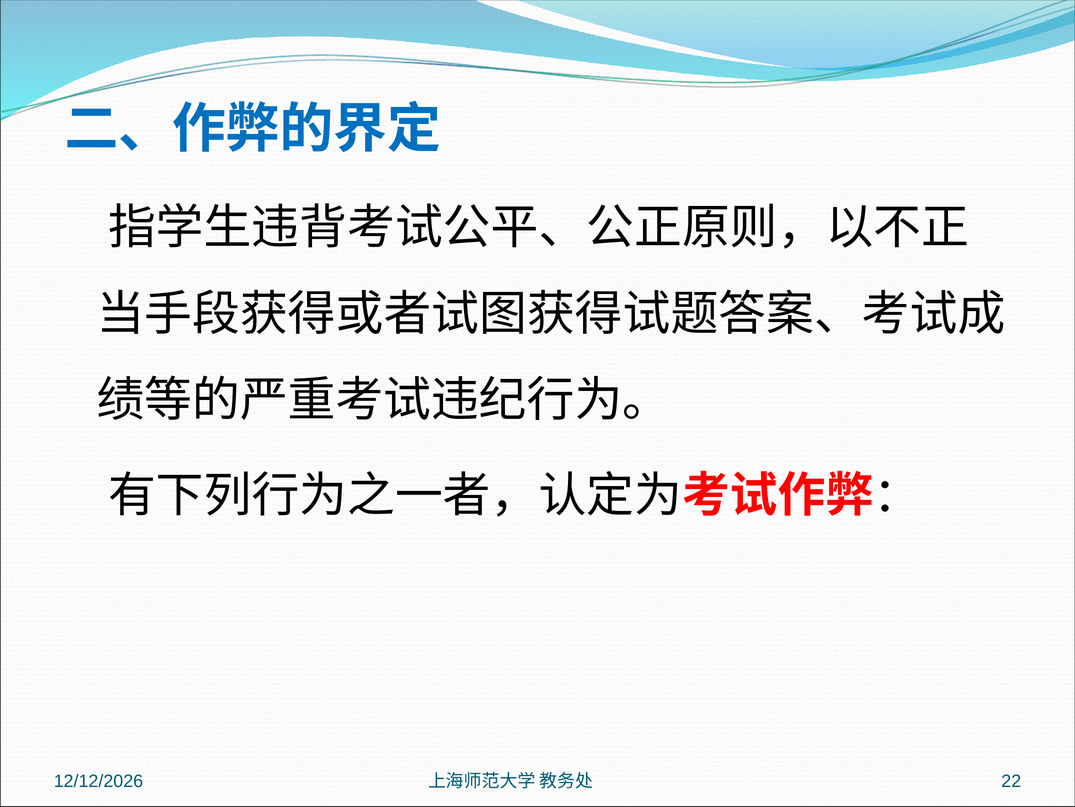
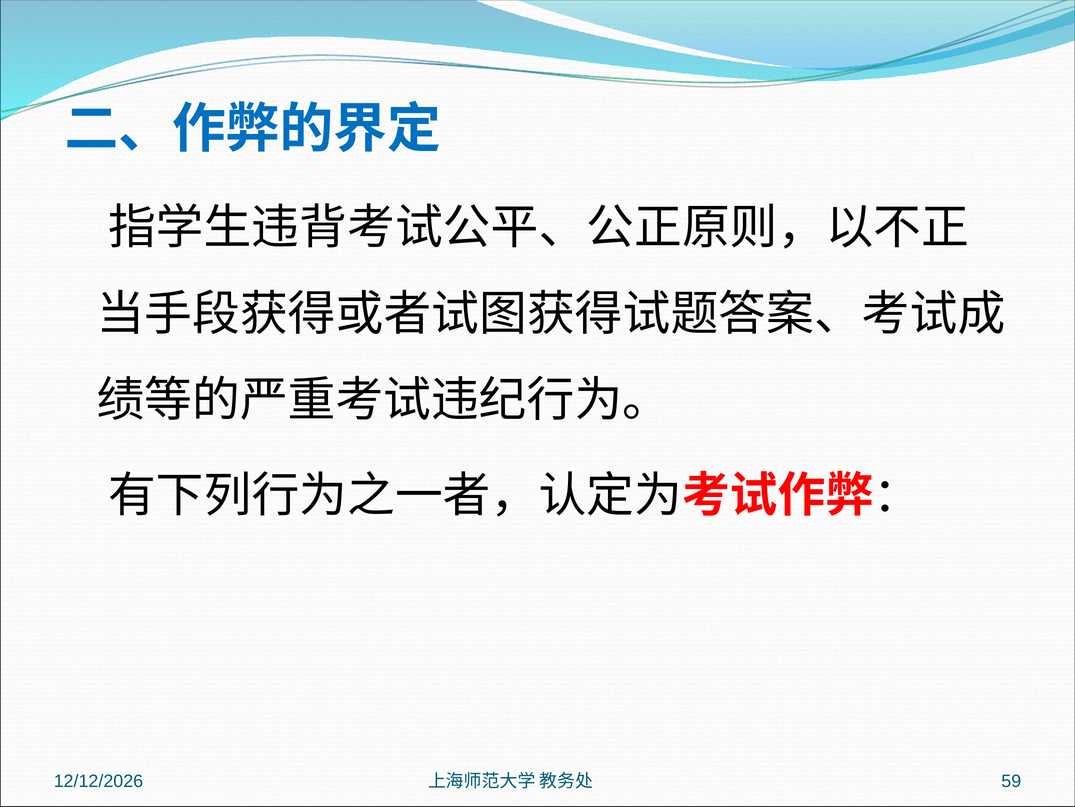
22: 22 -> 59
